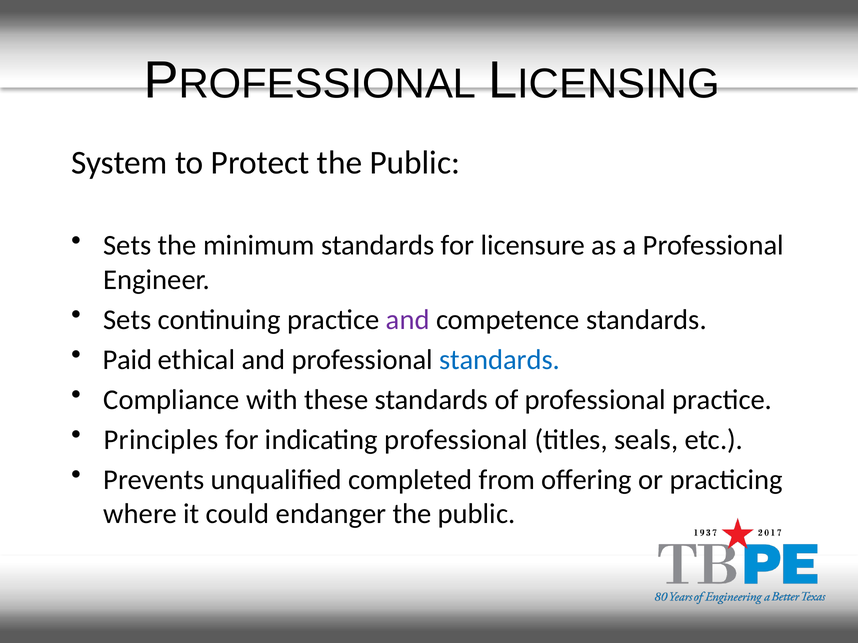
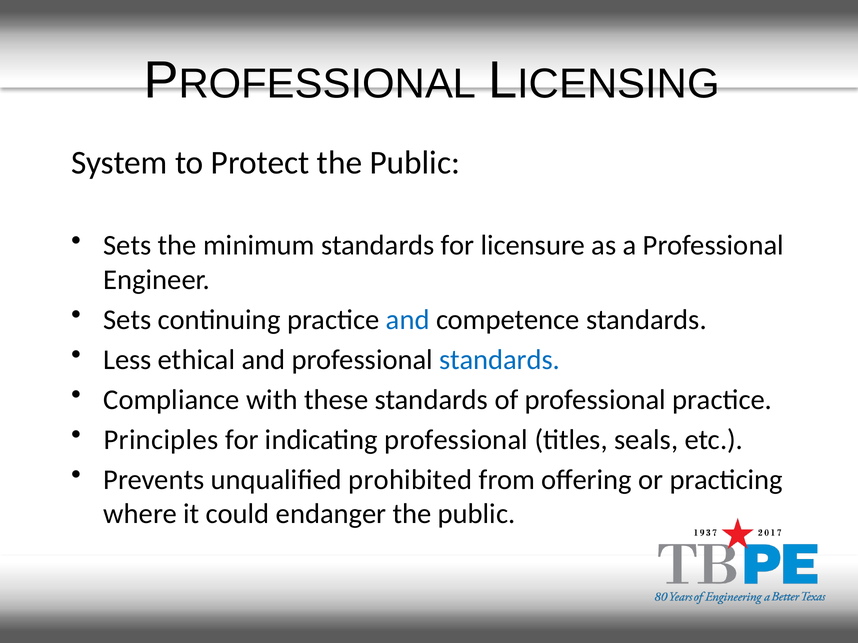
and at (408, 320) colour: purple -> blue
Paid: Paid -> Less
completed: completed -> prohibited
